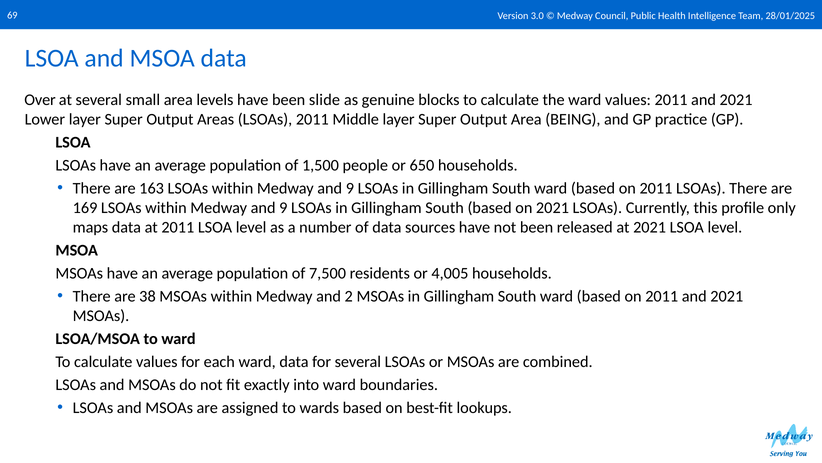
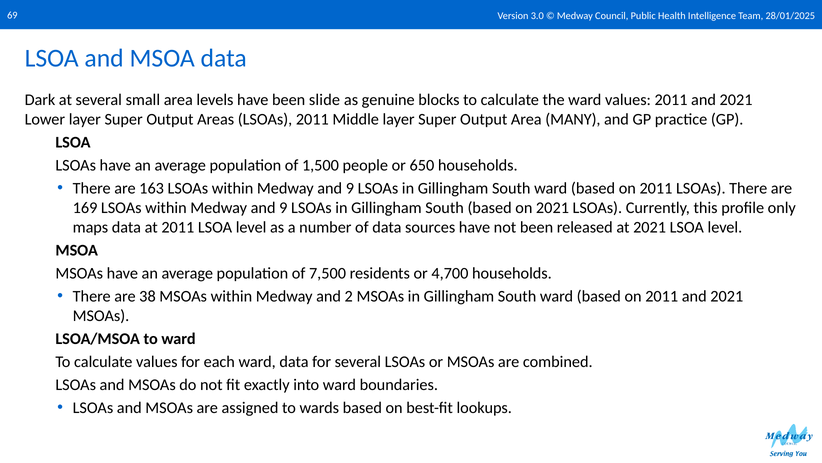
Over: Over -> Dark
BEING: BEING -> MANY
4,005: 4,005 -> 4,700
